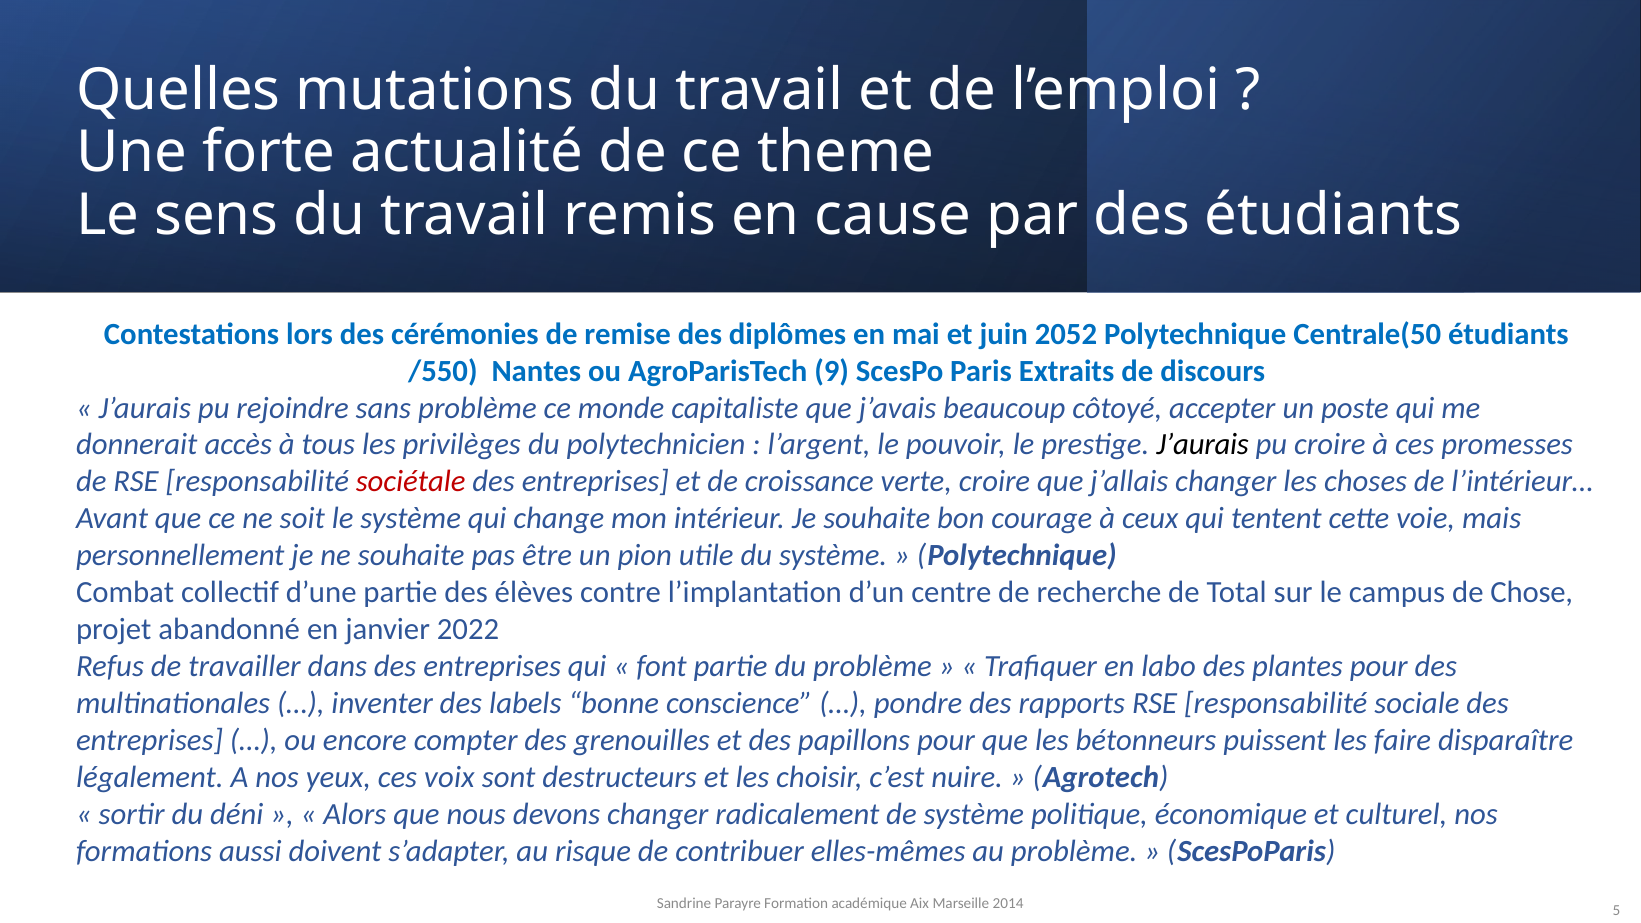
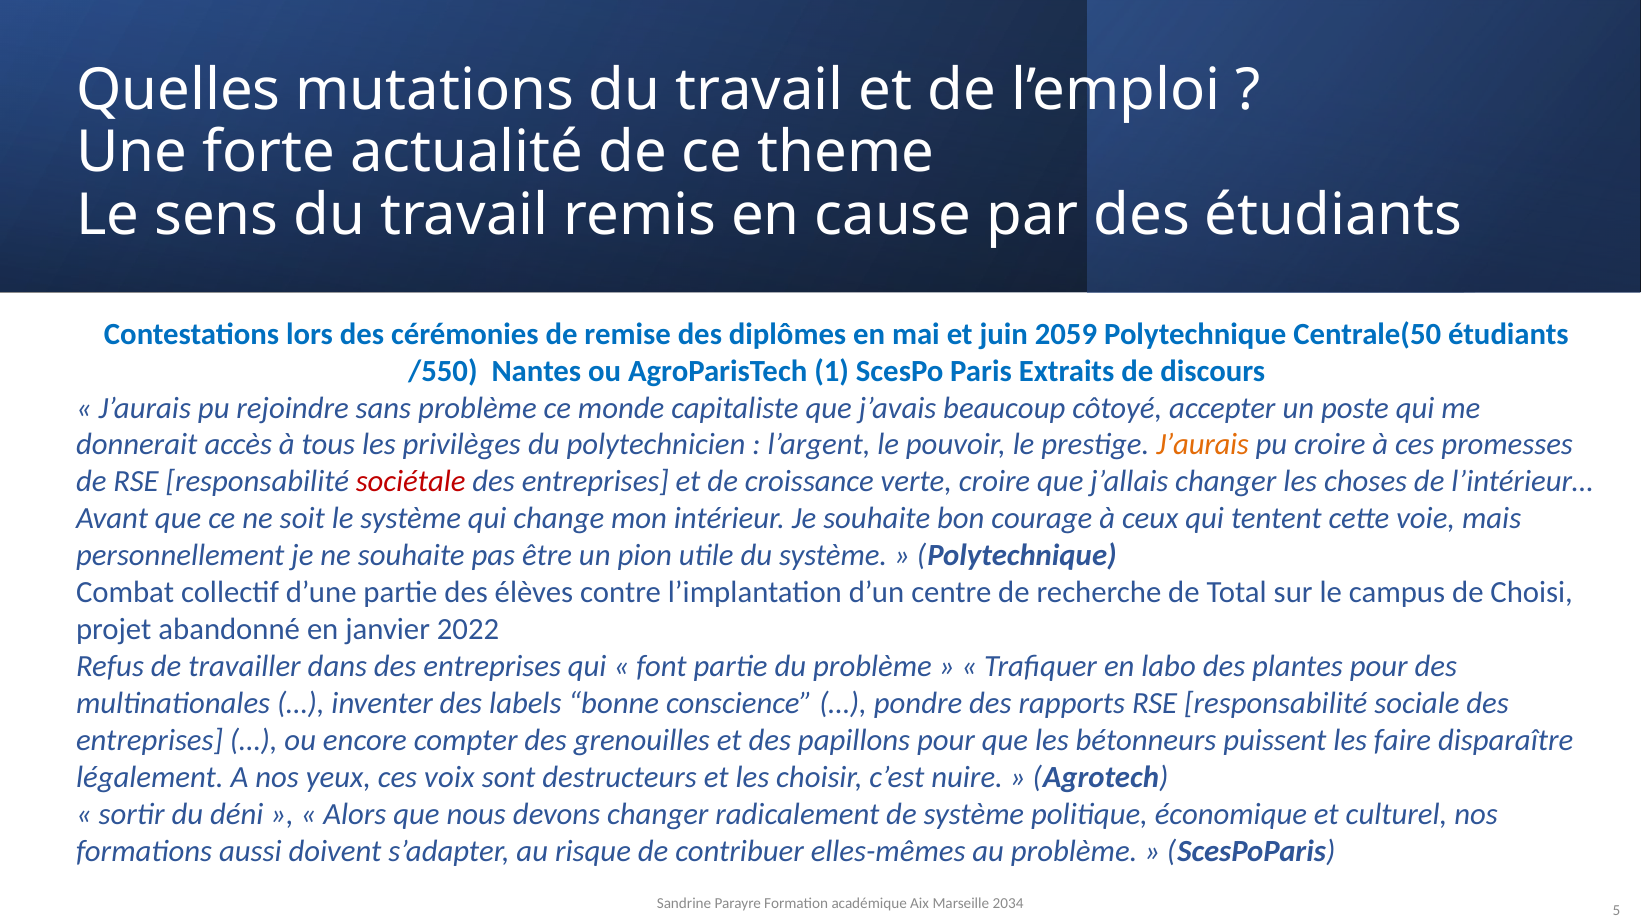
2052: 2052 -> 2059
9: 9 -> 1
J’aurais at (1203, 445) colour: black -> orange
Chose: Chose -> Choisi
2014: 2014 -> 2034
